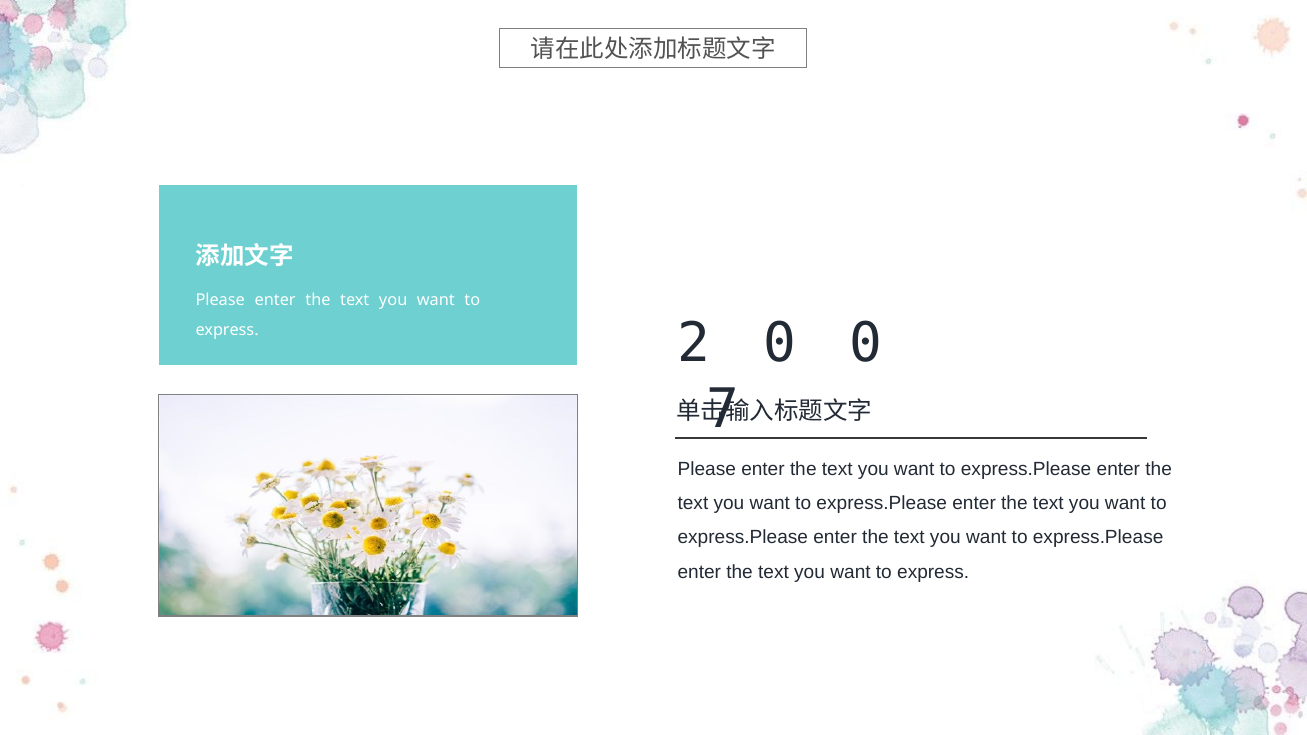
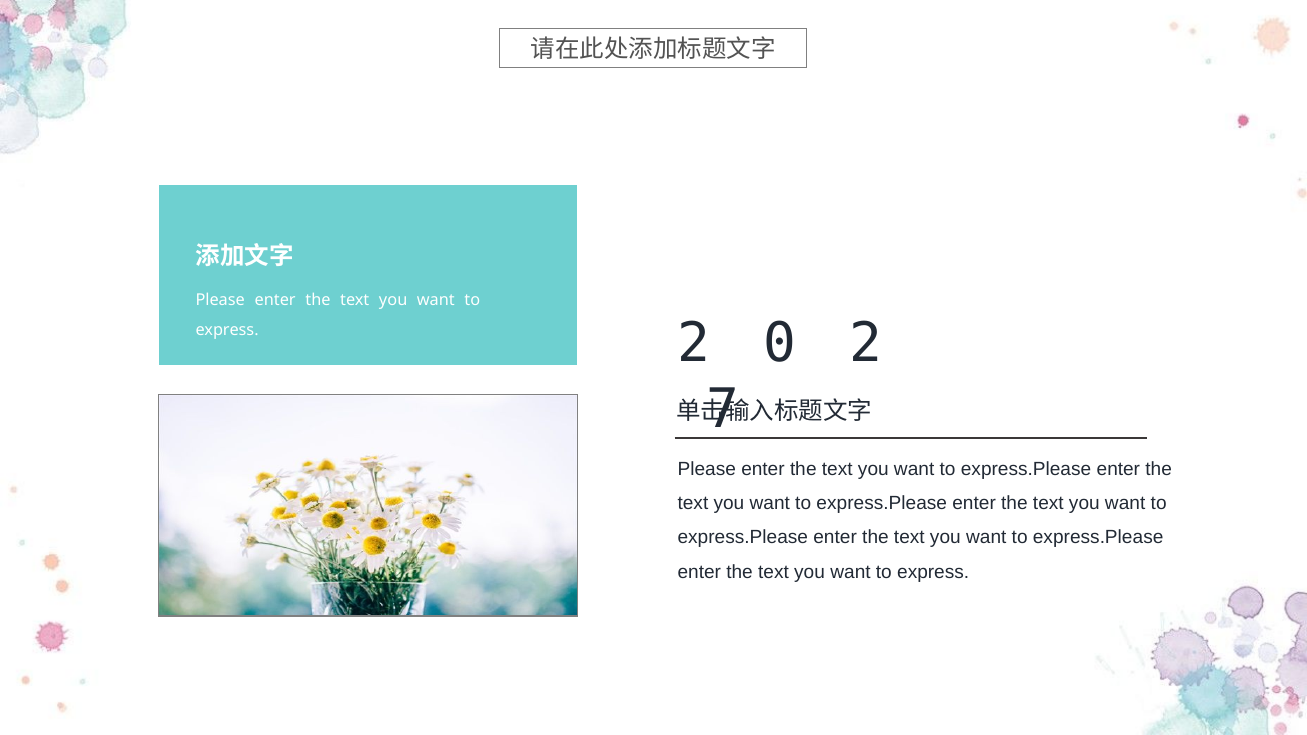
0 0: 0 -> 2
